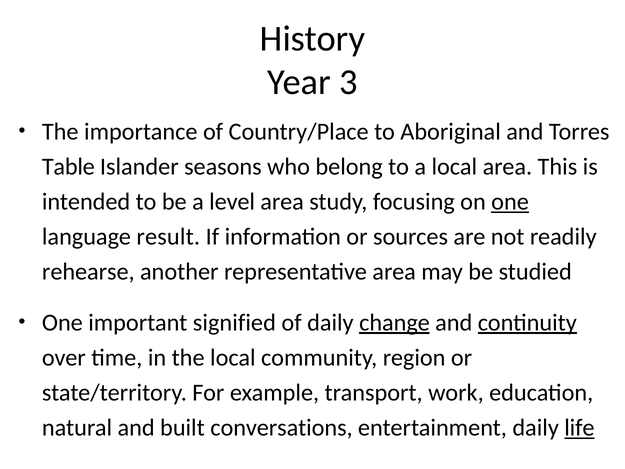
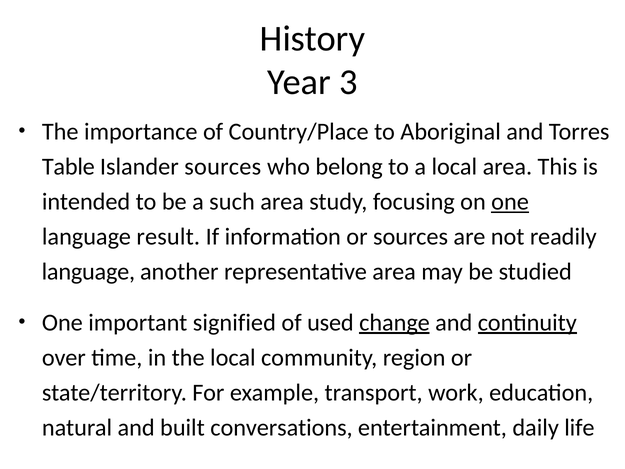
Islander seasons: seasons -> sources
level: level -> such
rehearse at (88, 272): rehearse -> language
of daily: daily -> used
life underline: present -> none
